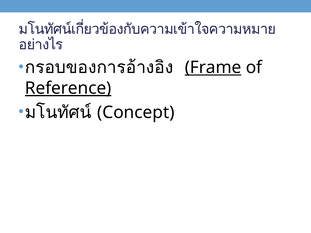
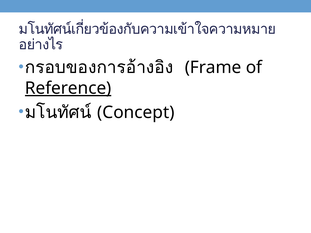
Frame underline: present -> none
